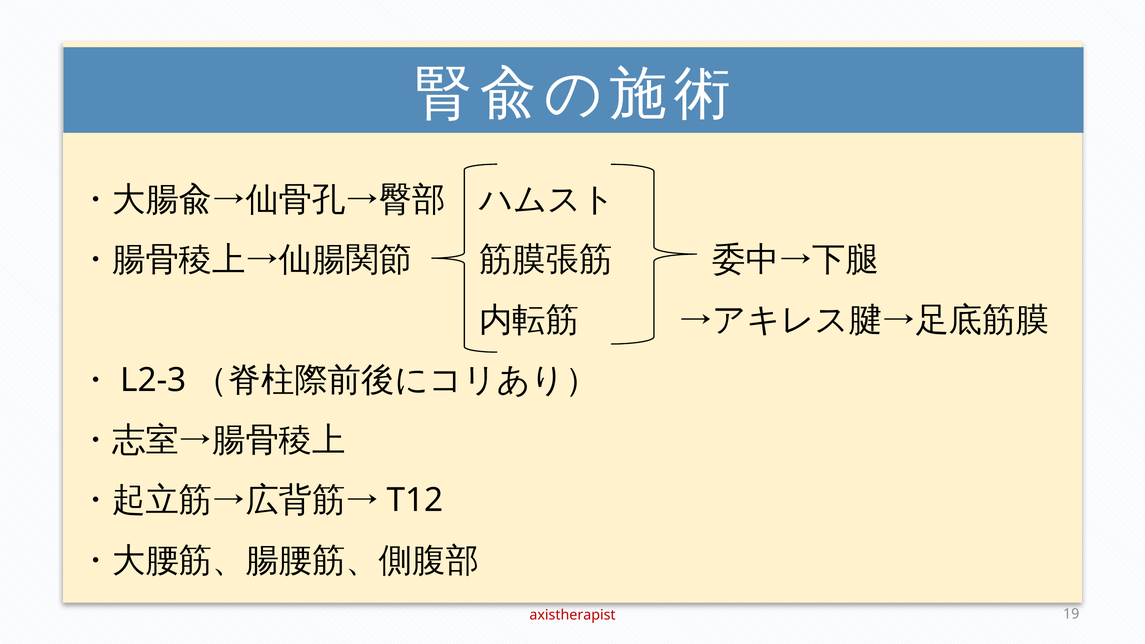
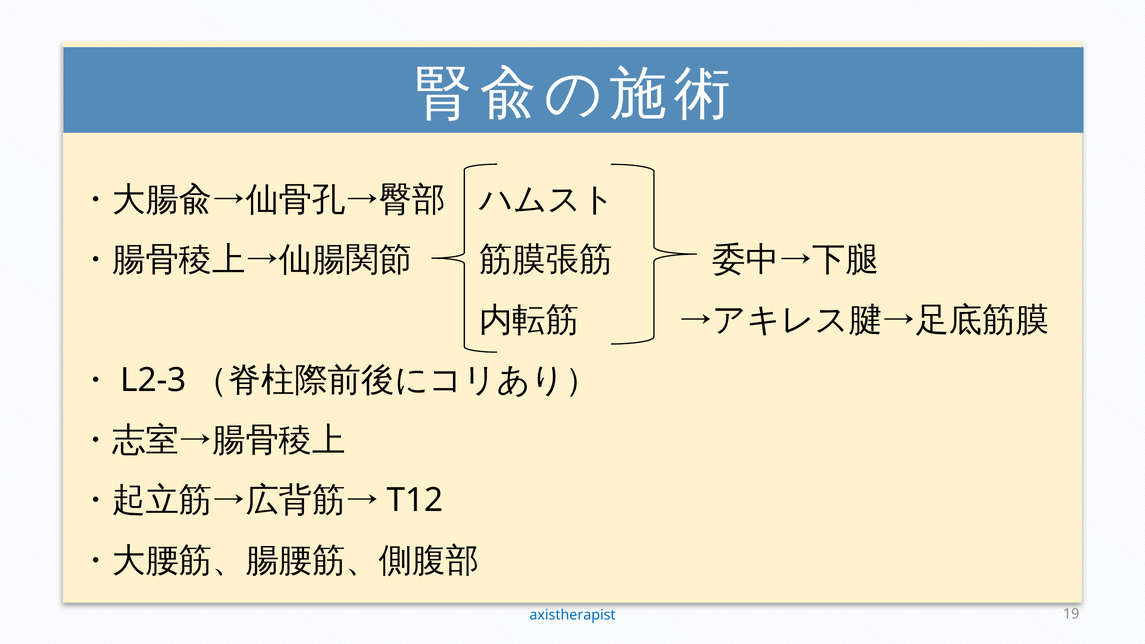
axistherapist colour: red -> blue
